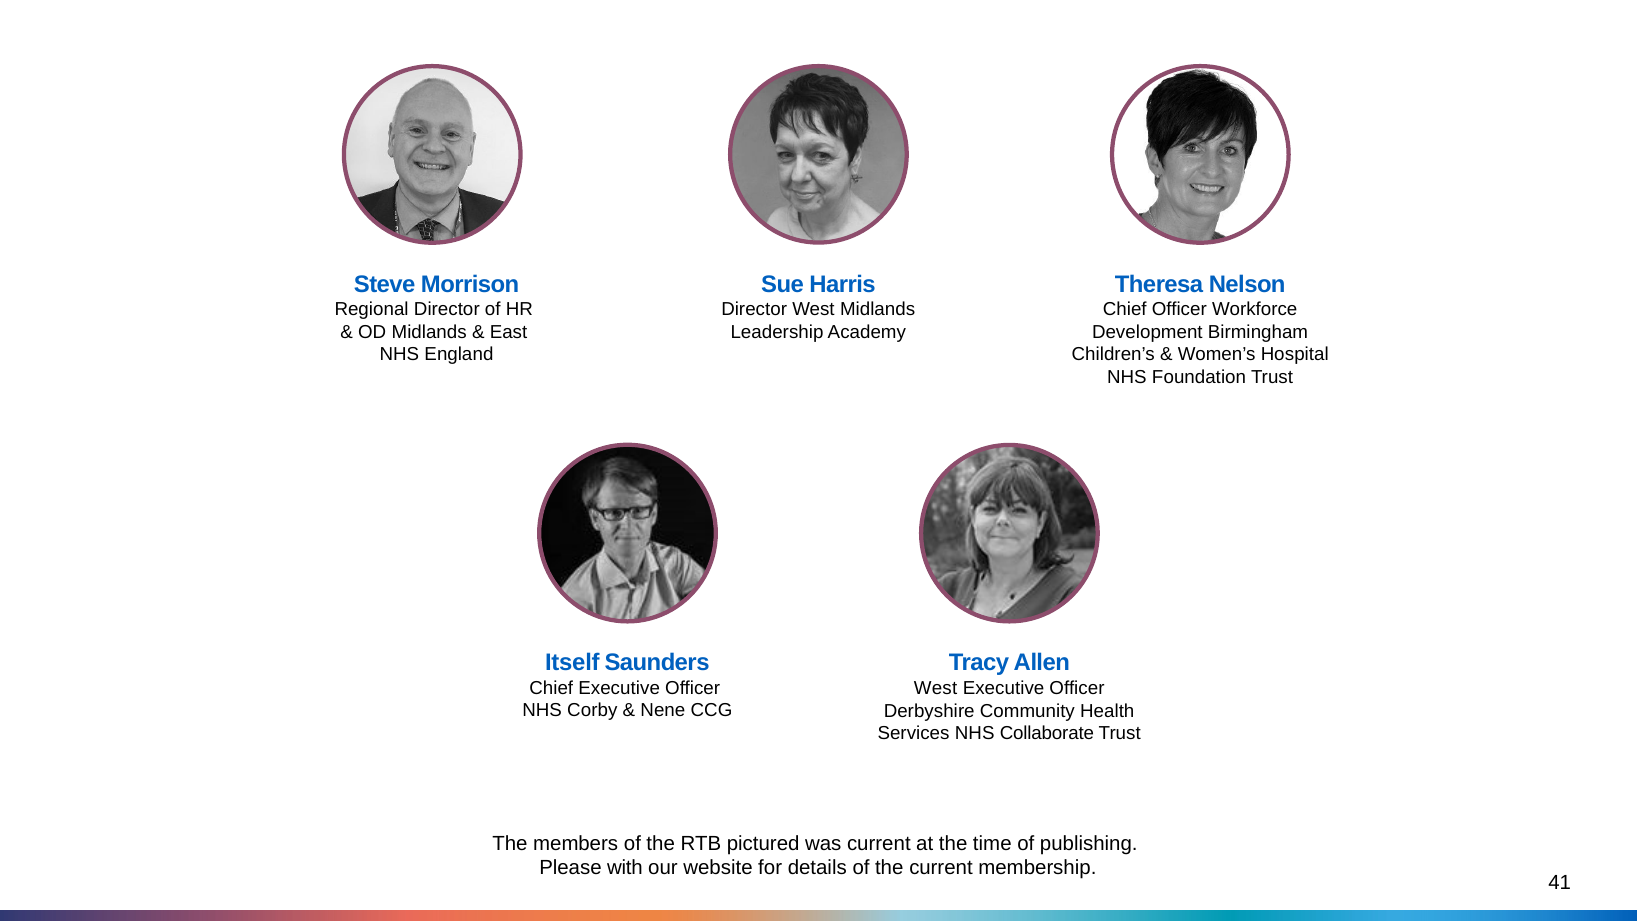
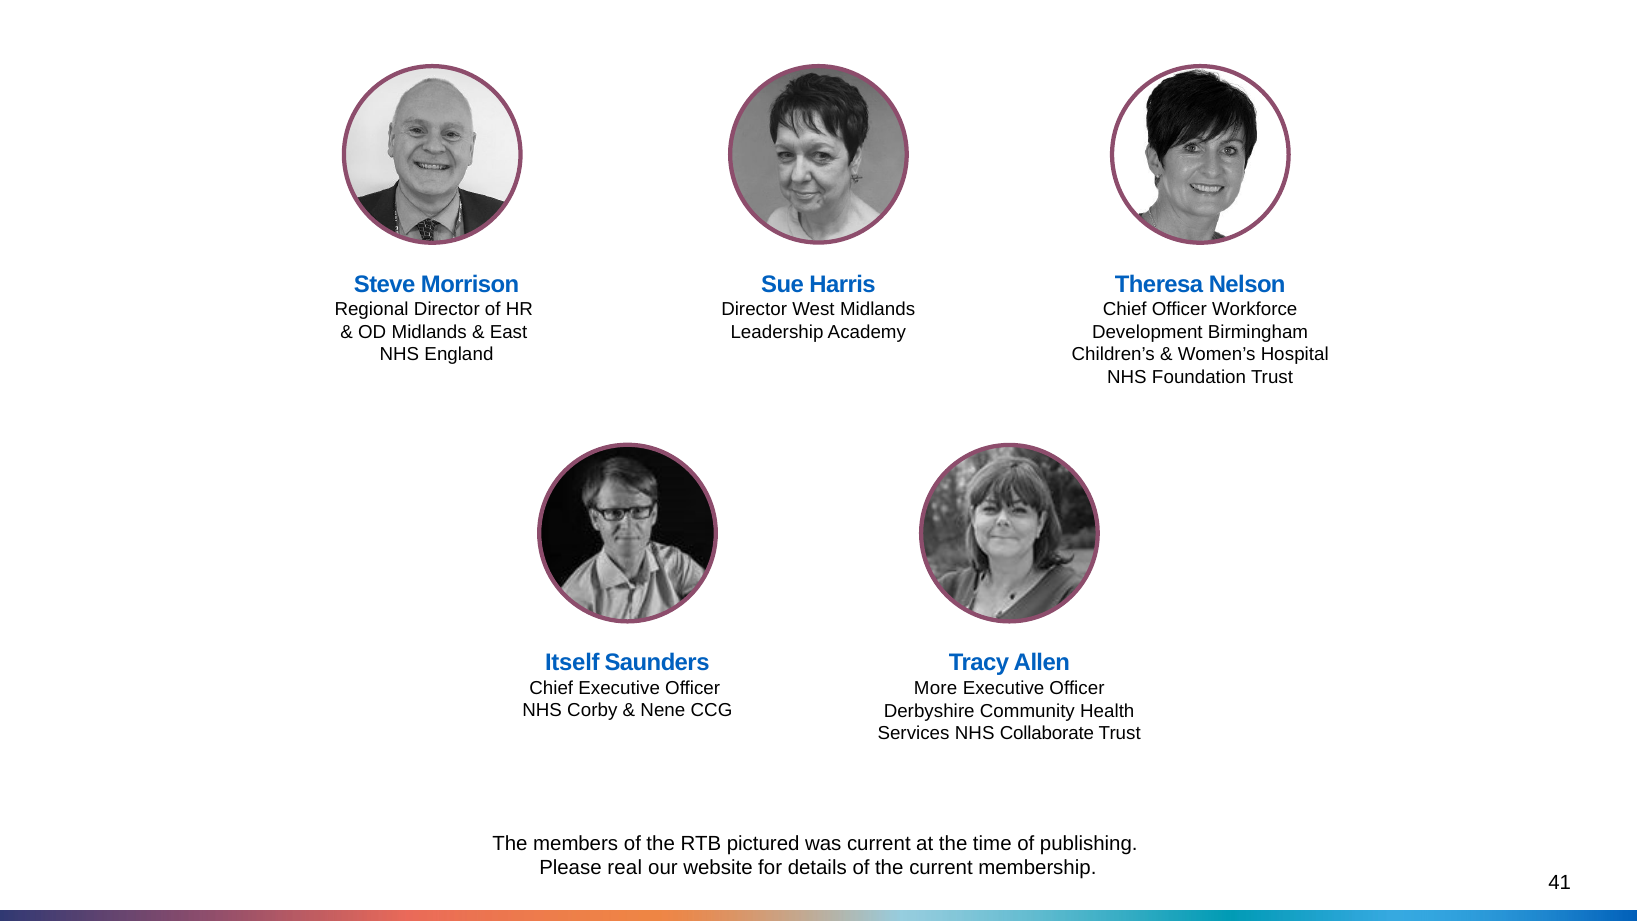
West at (936, 688): West -> More
with: with -> real
